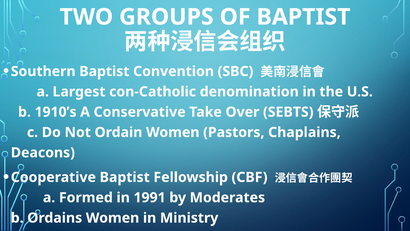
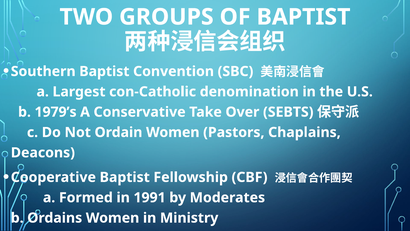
1910’s: 1910’s -> 1979’s
